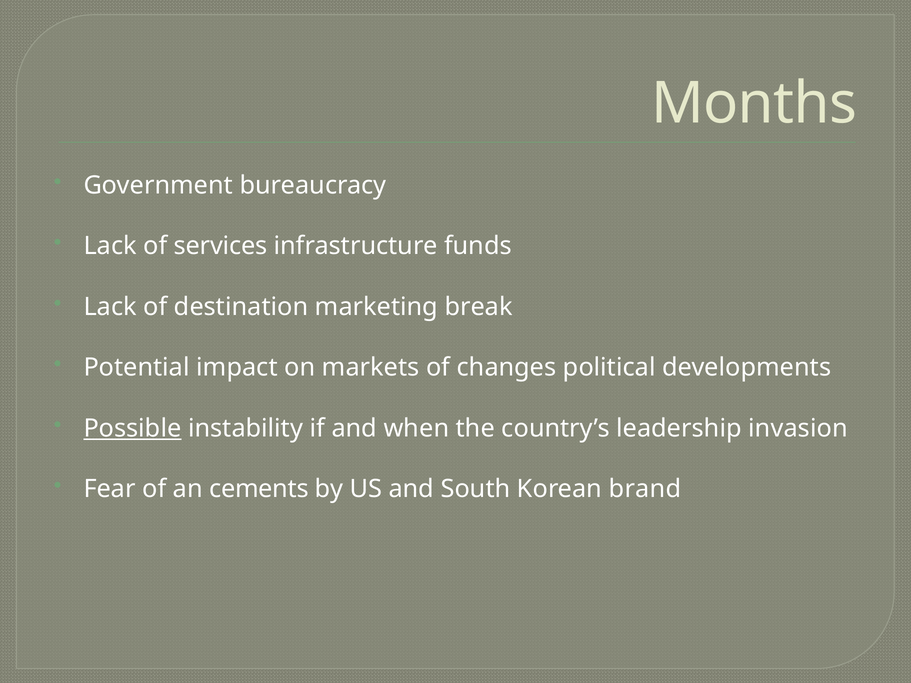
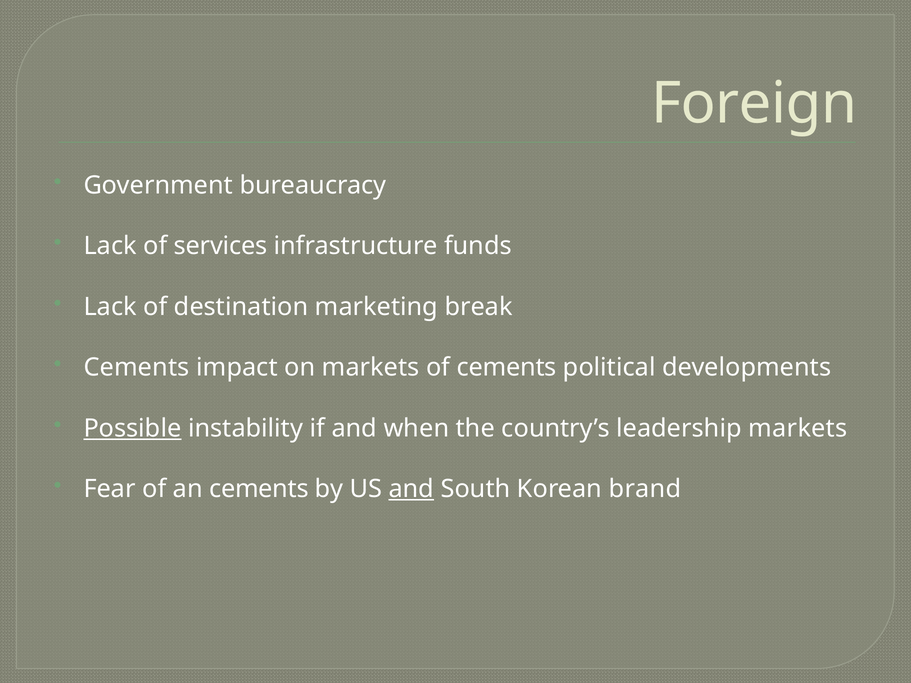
Months: Months -> Foreign
Potential at (137, 368): Potential -> Cements
of changes: changes -> cements
leadership invasion: invasion -> markets
and at (411, 489) underline: none -> present
